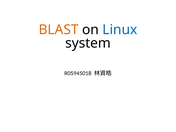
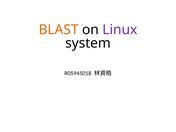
Linux colour: blue -> purple
